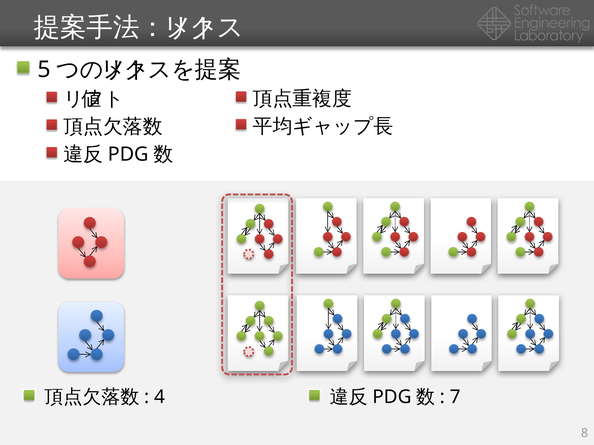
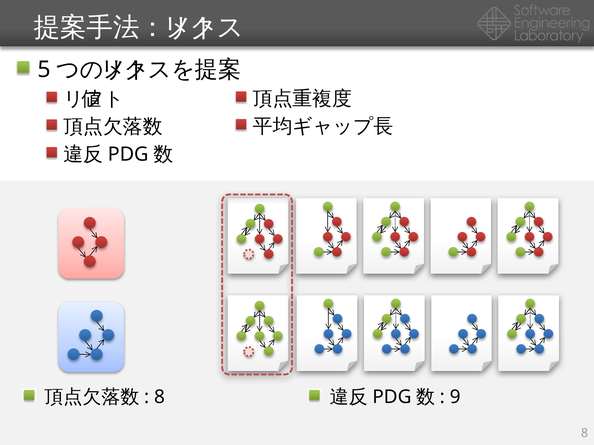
4 at (159, 397): 4 -> 8
7: 7 -> 9
